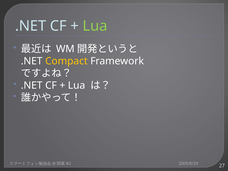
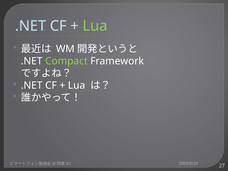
Compact colour: yellow -> light green
